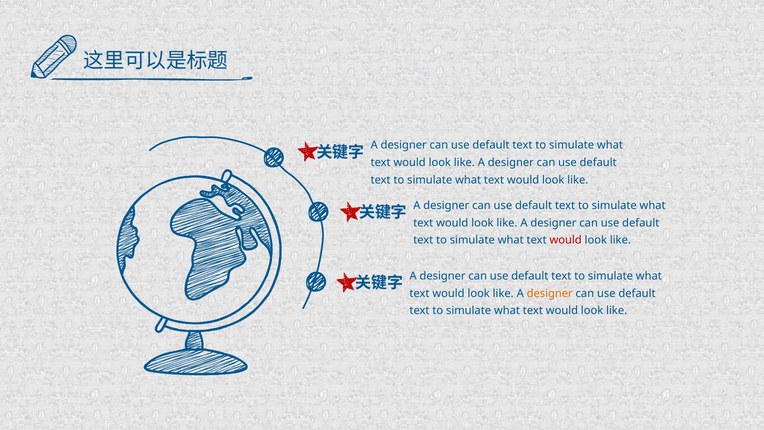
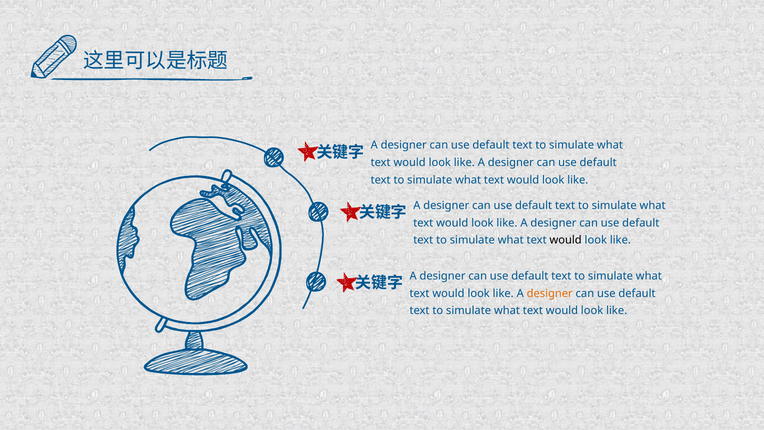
would at (566, 240) colour: red -> black
